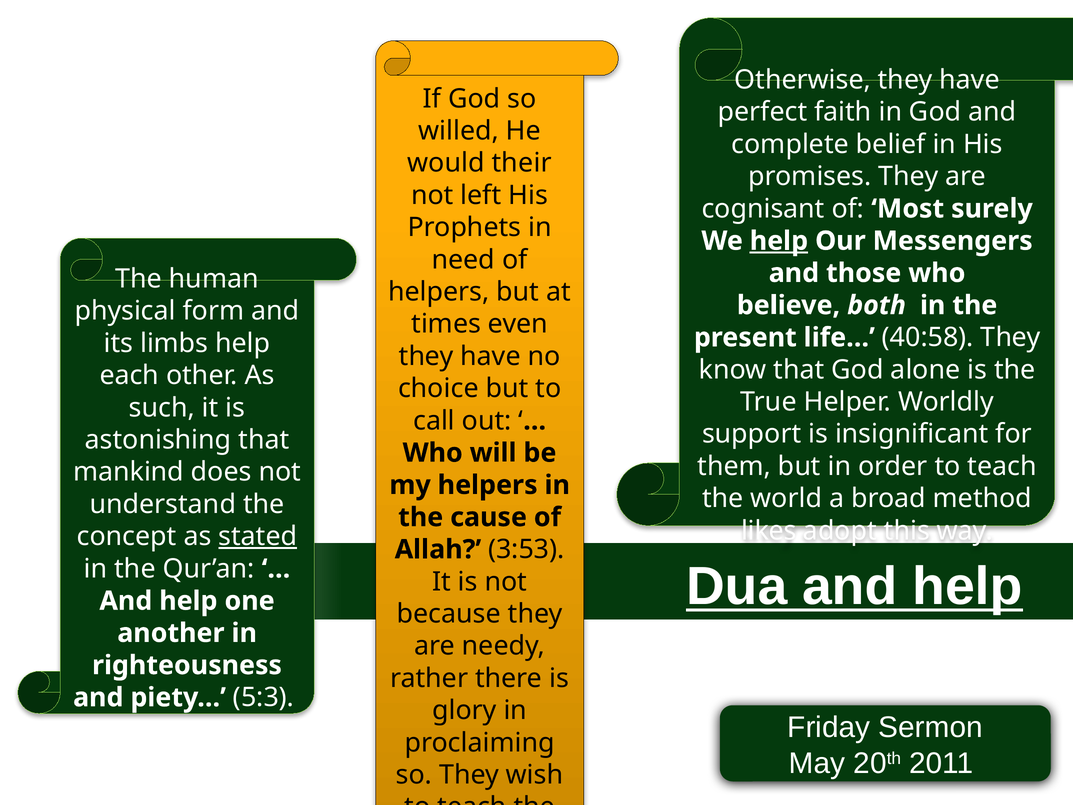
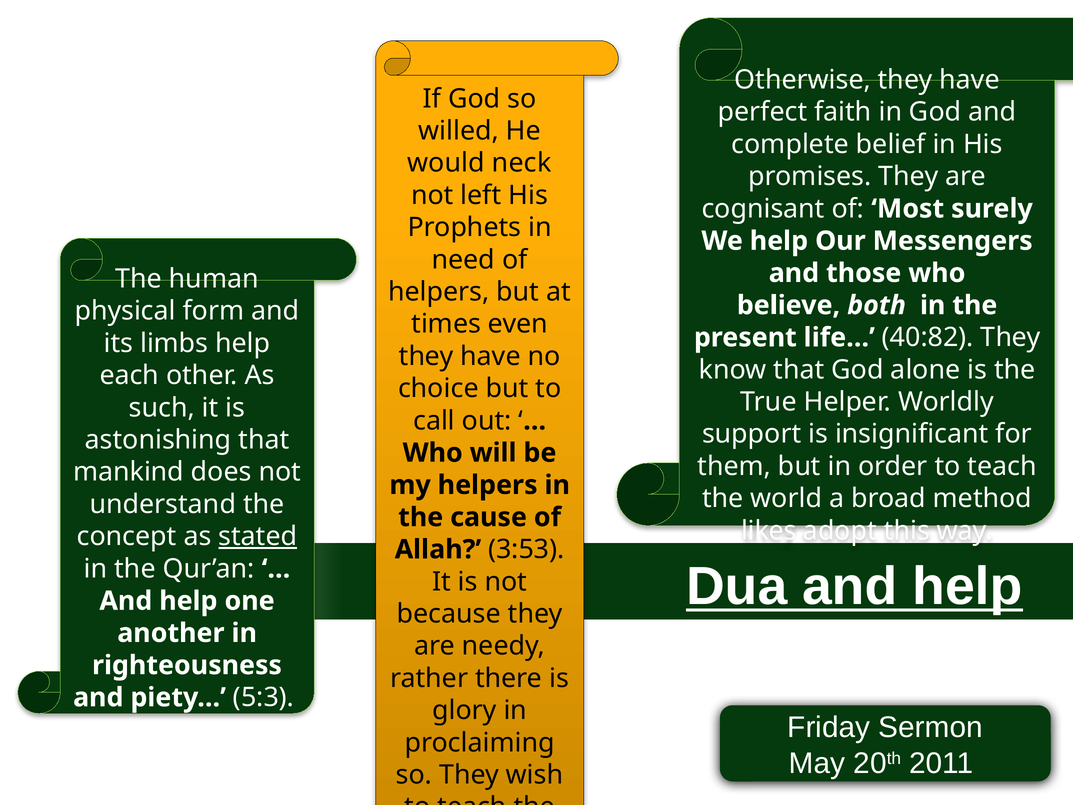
their: their -> neck
help at (779, 241) underline: present -> none
40:58: 40:58 -> 40:82
